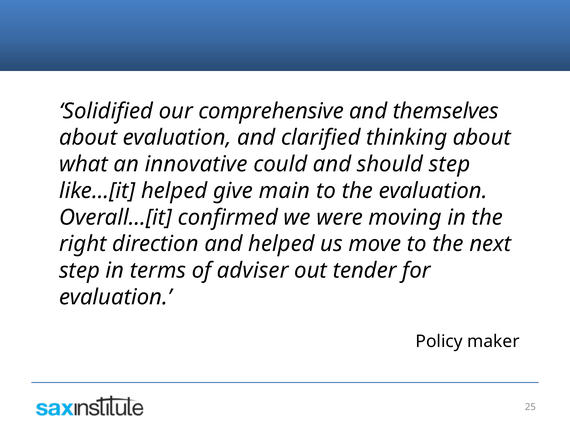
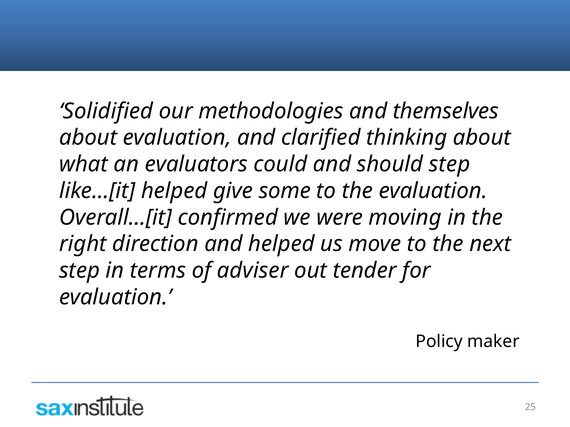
comprehensive: comprehensive -> methodologies
innovative: innovative -> evaluators
main: main -> some
